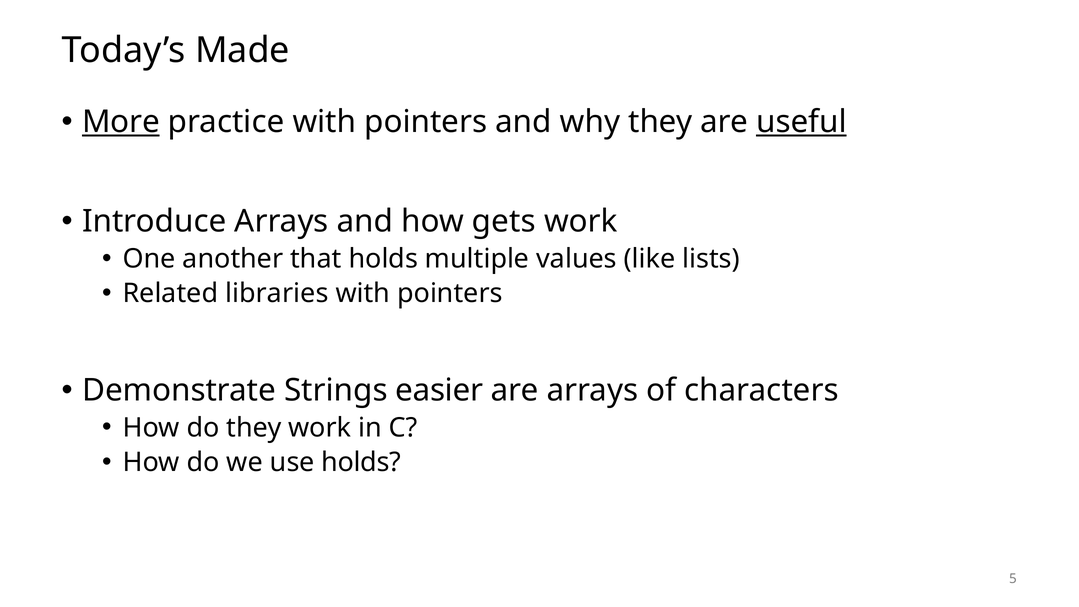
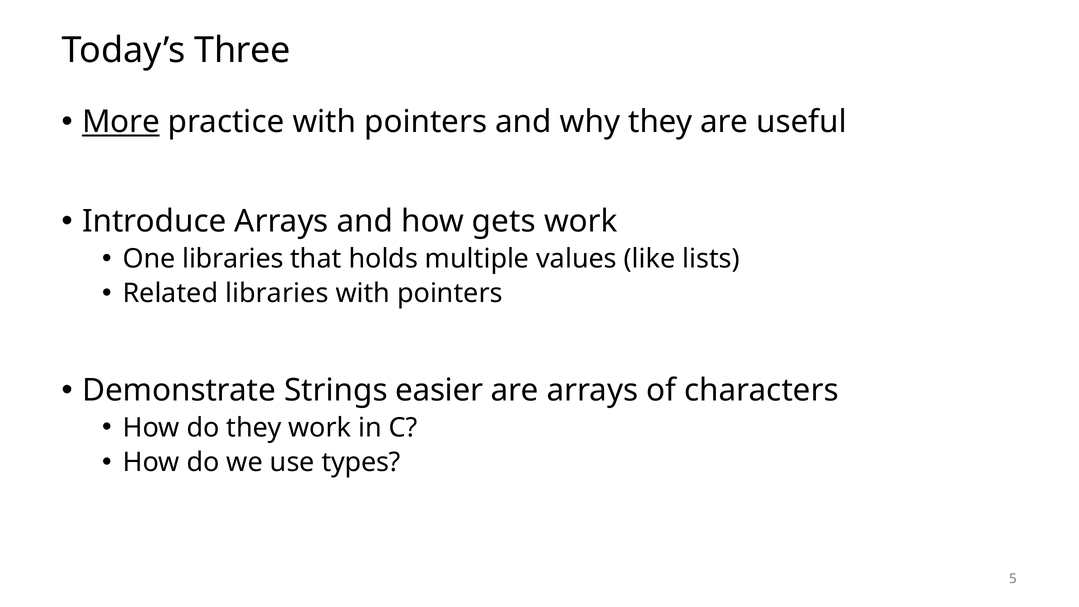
Made: Made -> Three
useful underline: present -> none
One another: another -> libraries
use holds: holds -> types
